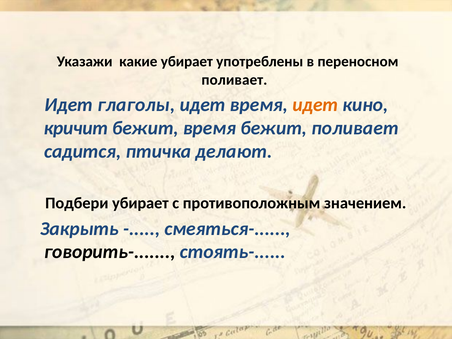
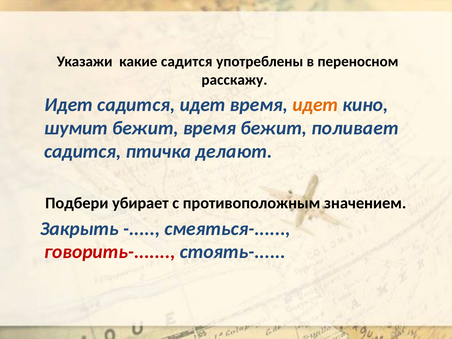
какие убирает: убирает -> садится
поливает at (234, 80): поливает -> расскажу
Идет глаголы: глаголы -> садится
кричит: кричит -> шумит
говорить- colour: black -> red
